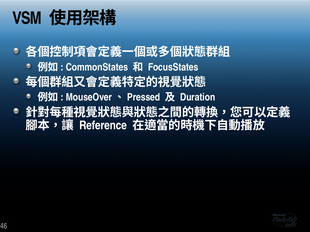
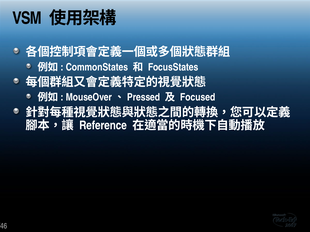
Duration: Duration -> Focused
